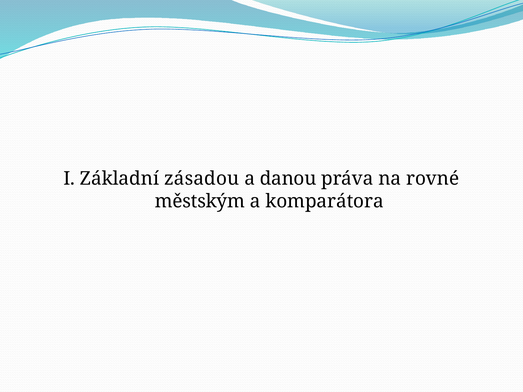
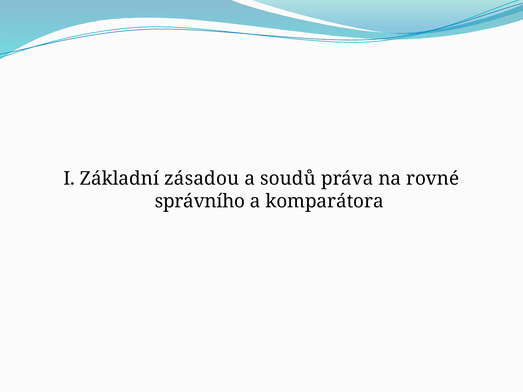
danou: danou -> soudů
městským: městským -> správního
